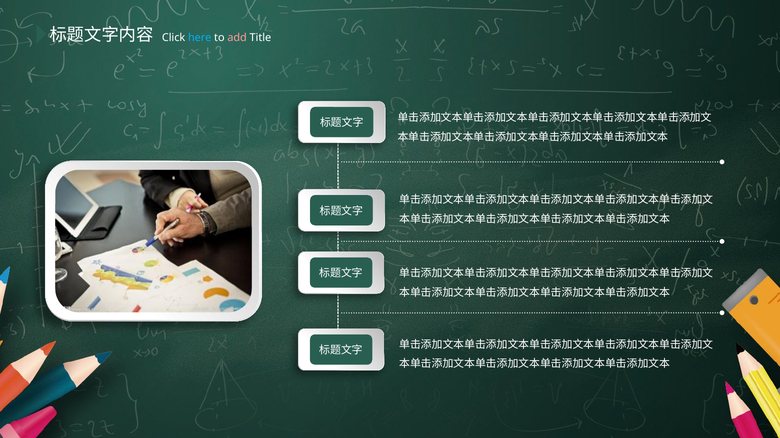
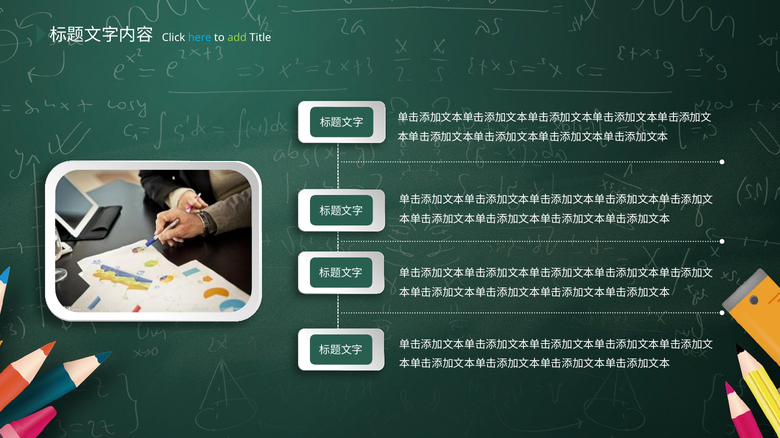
add colour: pink -> light green
